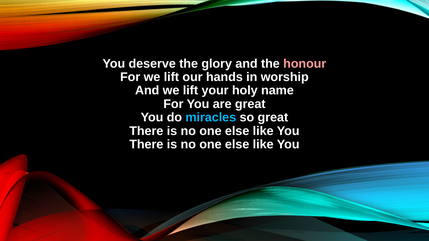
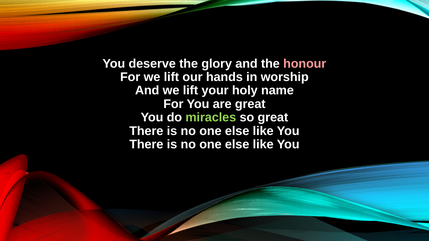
miracles colour: light blue -> light green
